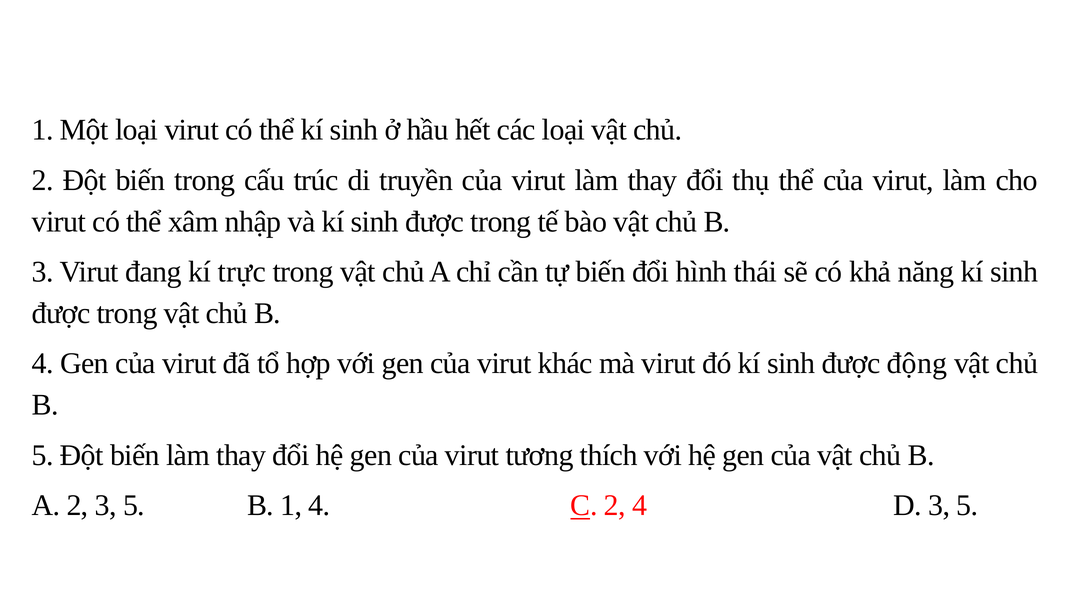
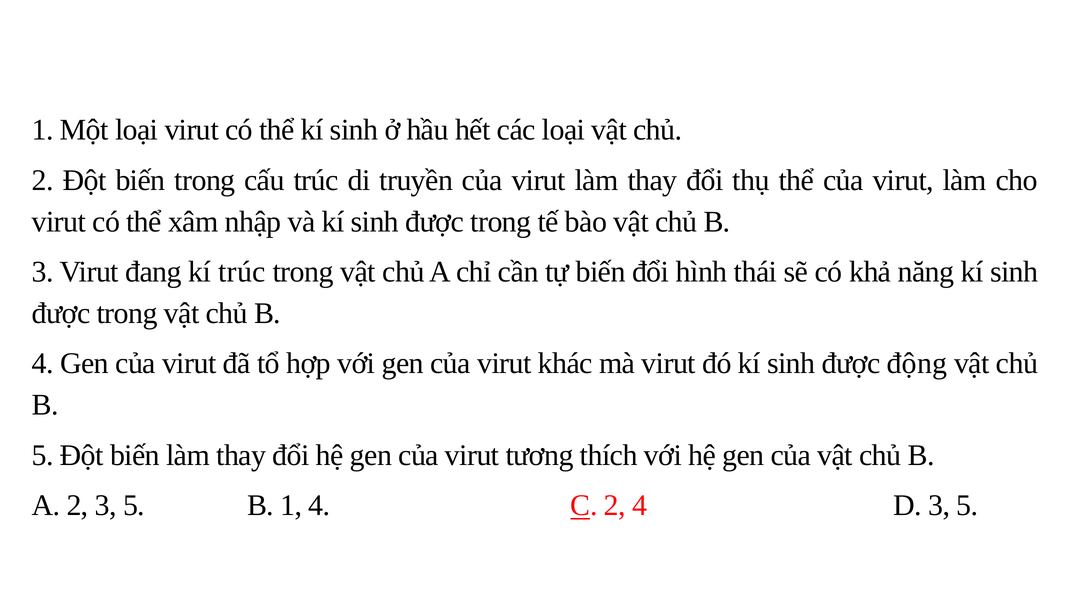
kí trực: trực -> trúc
